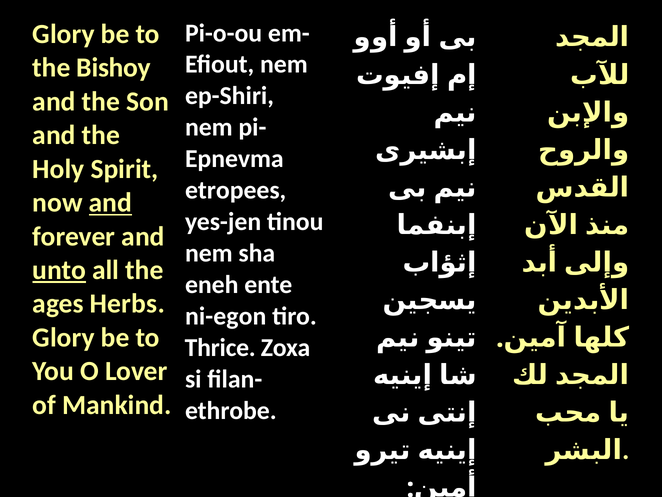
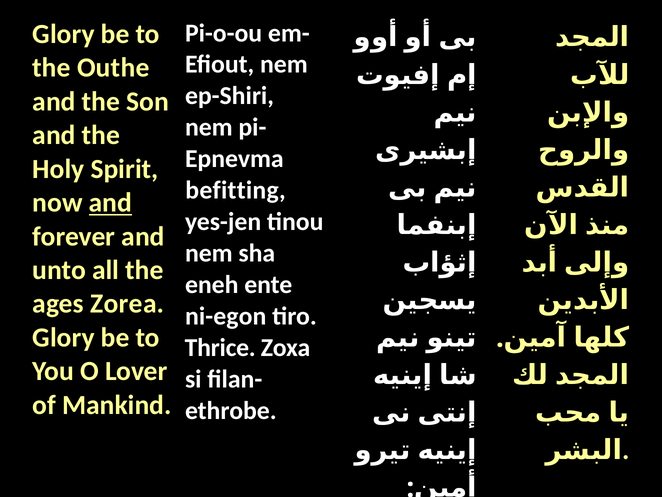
Bishoy: Bishoy -> Outhe
etropees: etropees -> befitting
unto underline: present -> none
Herbs: Herbs -> Zorea
